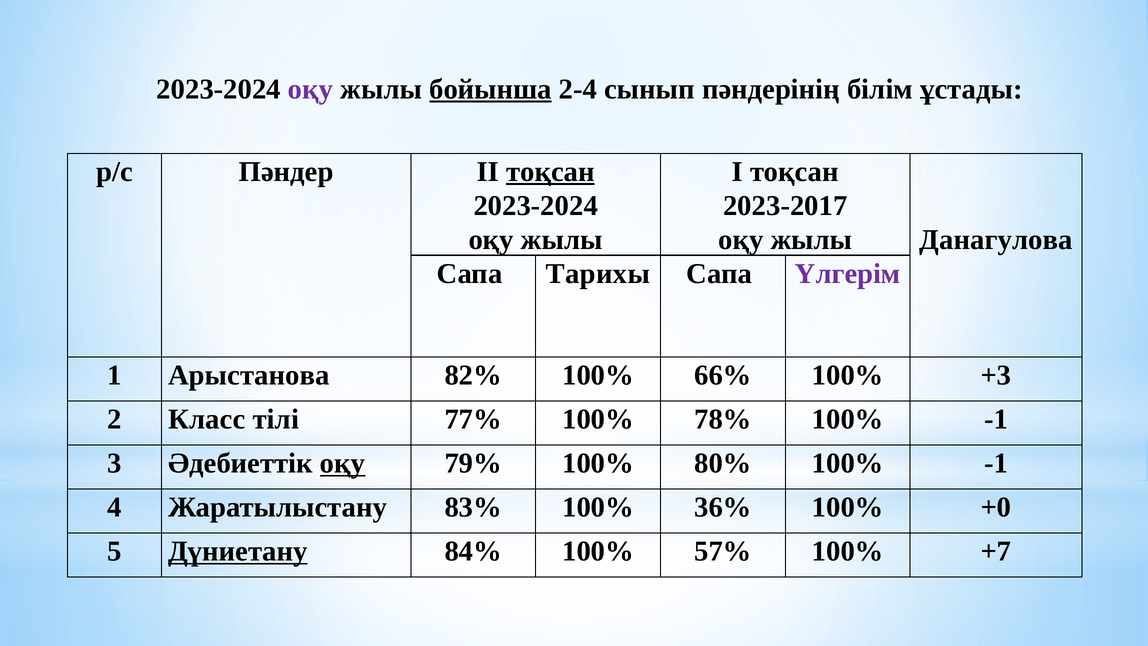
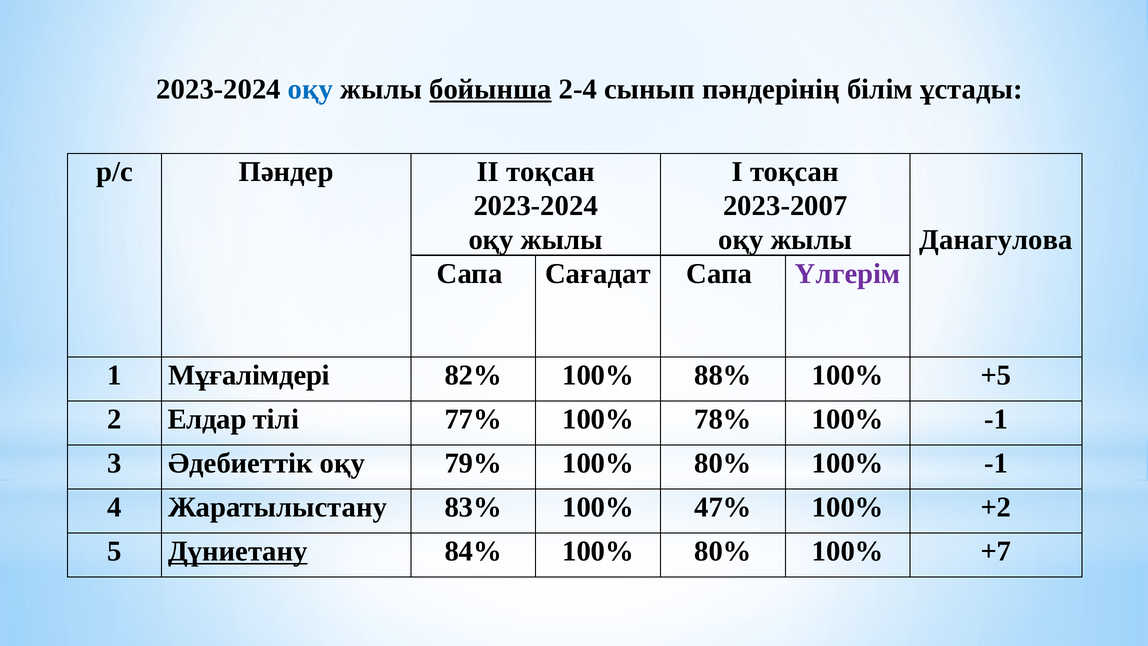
оқу at (311, 89) colour: purple -> blue
тоқсан at (550, 172) underline: present -> none
2023-2017: 2023-2017 -> 2023-2007
Тарихы: Тарихы -> Сағадат
Арыстанова: Арыстанова -> Мұғалімдері
66%: 66% -> 88%
+3: +3 -> +5
Класс: Класс -> Елдар
оқу at (343, 463) underline: present -> none
36%: 36% -> 47%
+0: +0 -> +2
84% 100% 57%: 57% -> 80%
